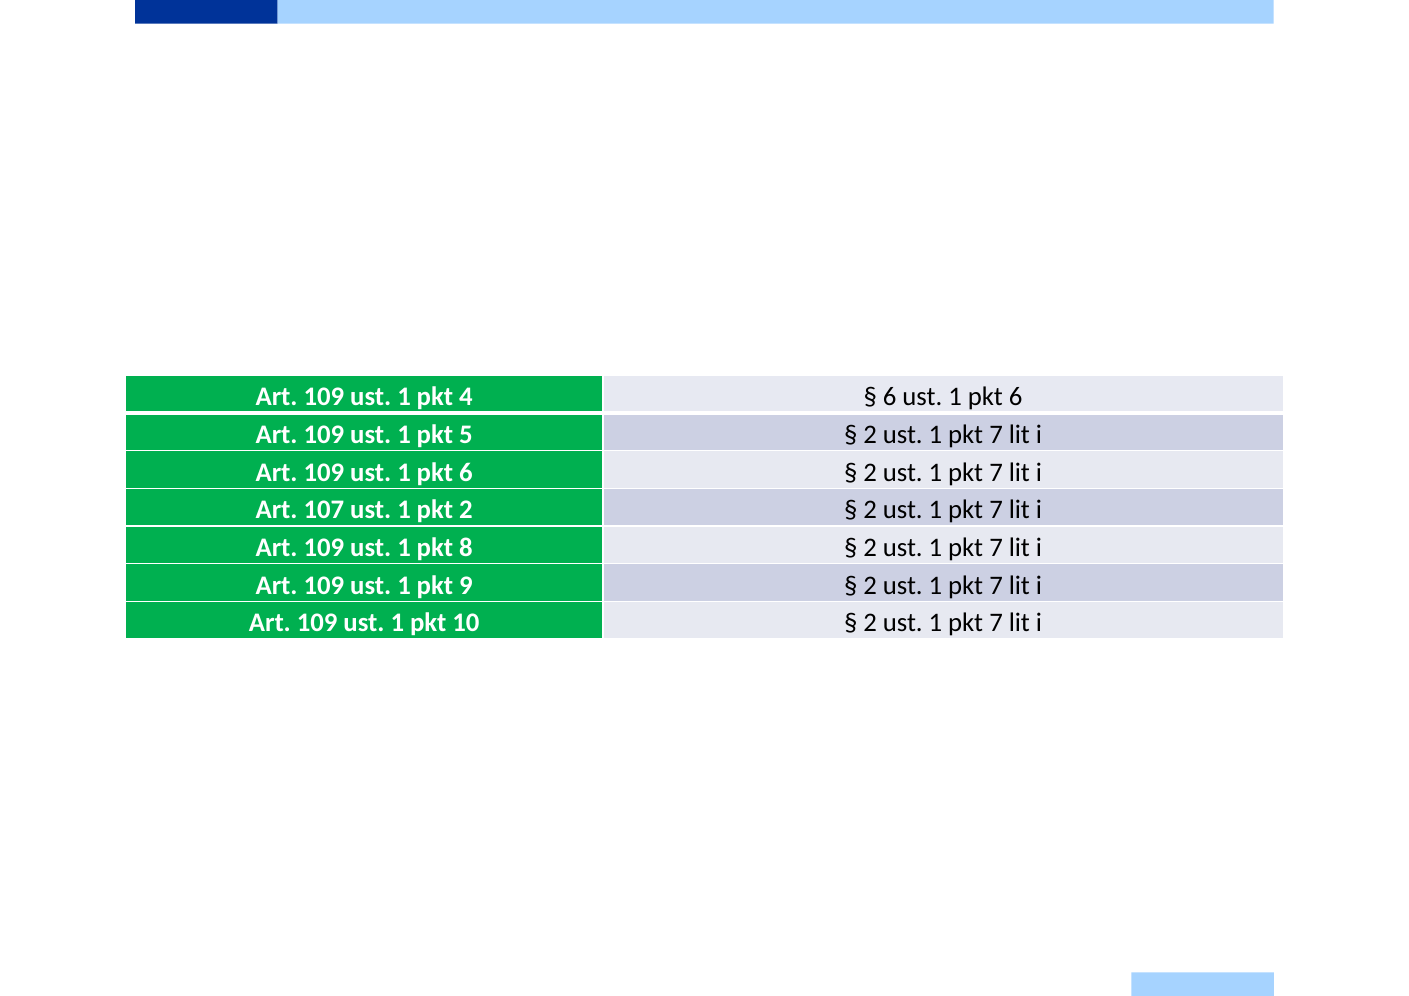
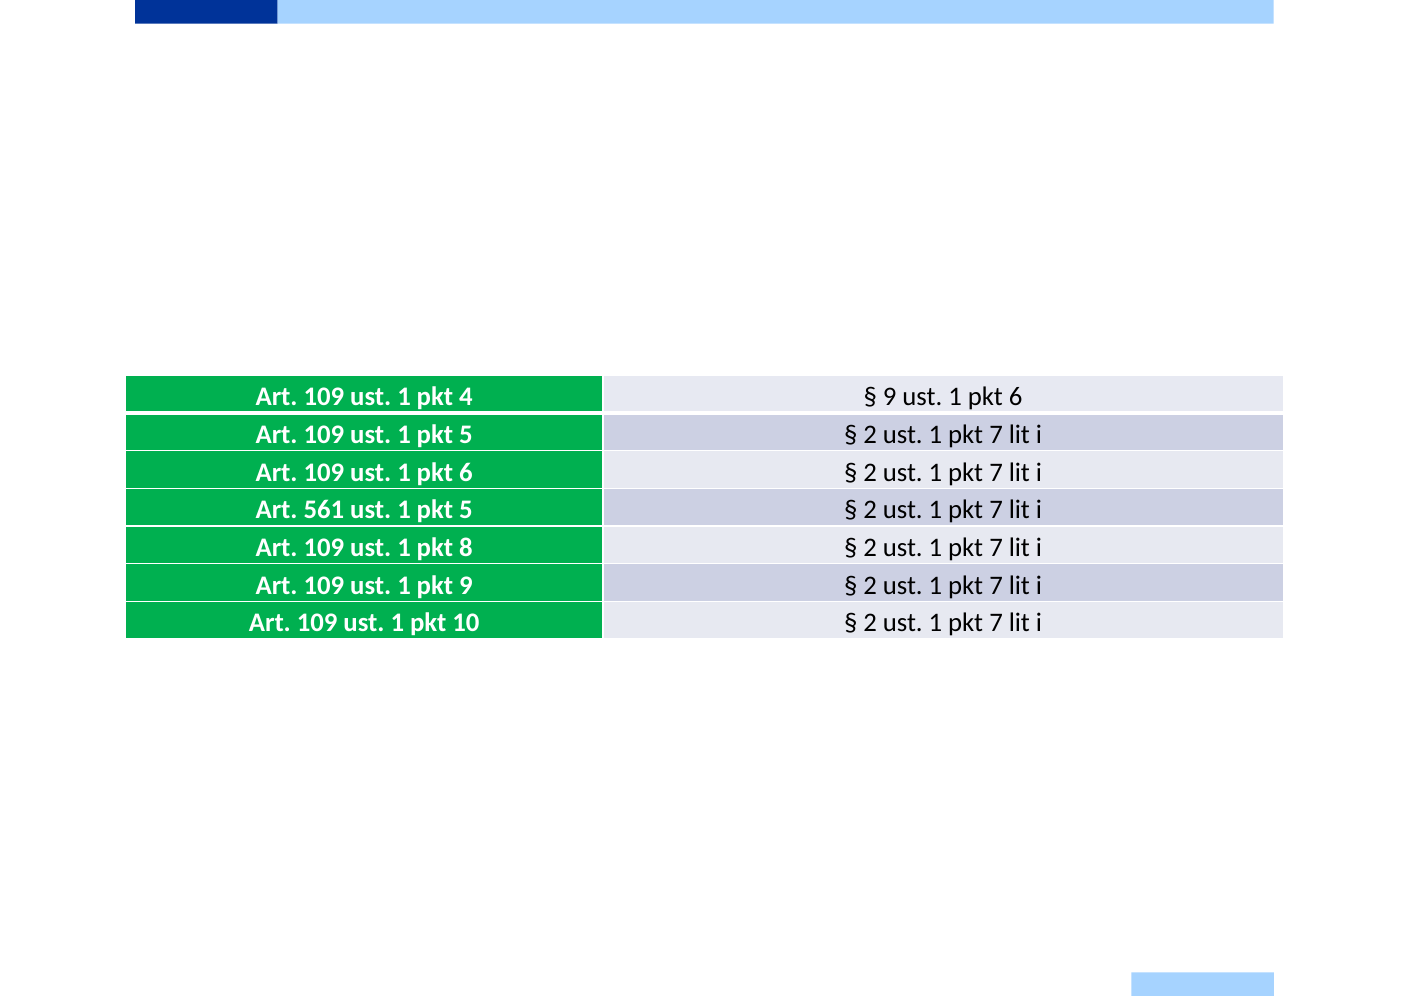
6 at (890, 397): 6 -> 9
107: 107 -> 561
2 at (466, 510): 2 -> 5
